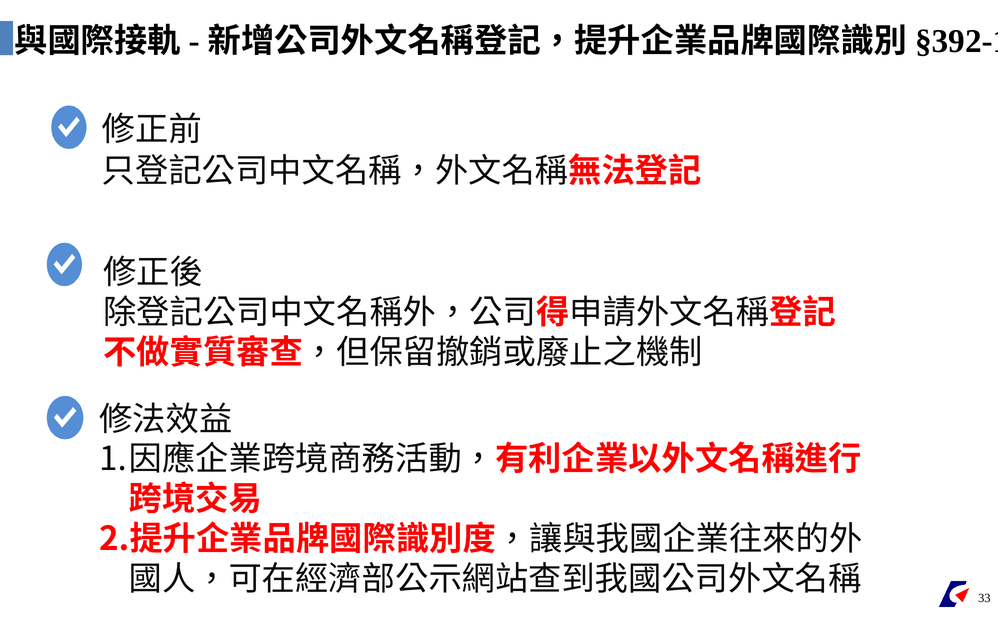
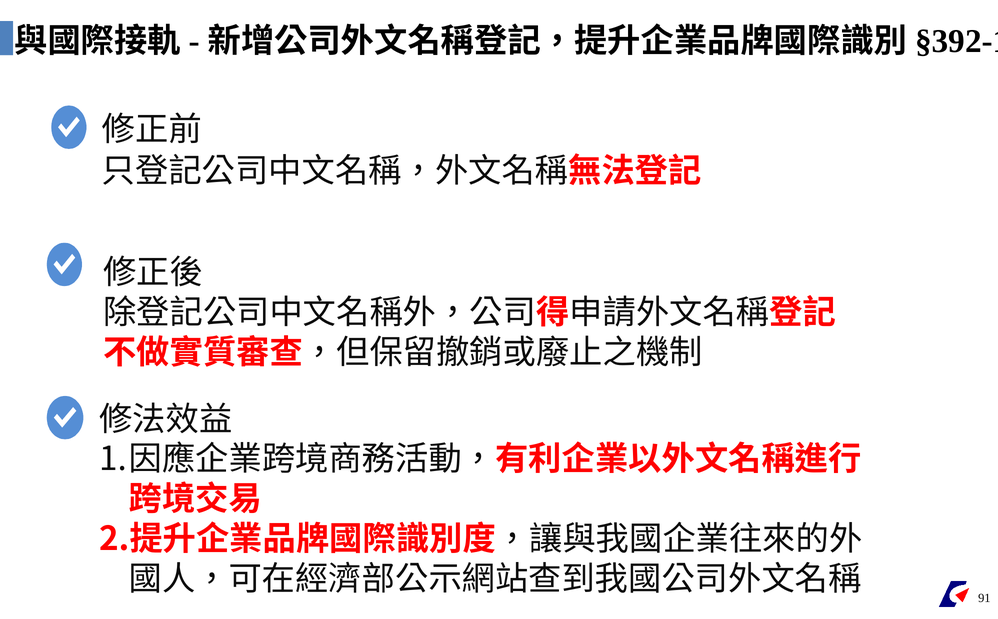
33: 33 -> 91
